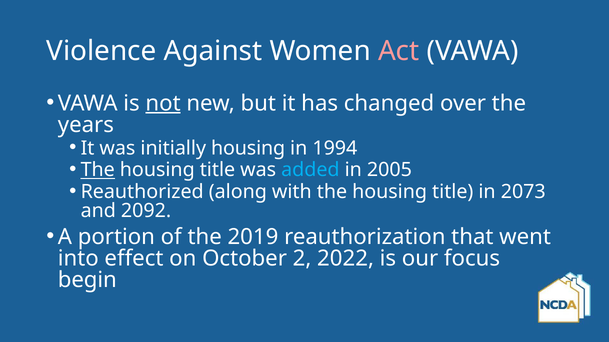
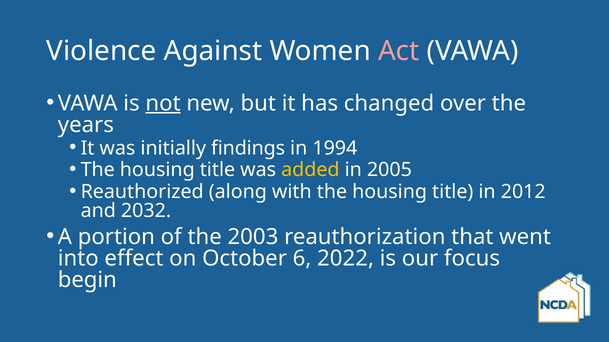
initially housing: housing -> findings
The at (98, 170) underline: present -> none
added colour: light blue -> yellow
2073: 2073 -> 2012
2092: 2092 -> 2032
2019: 2019 -> 2003
2: 2 -> 6
